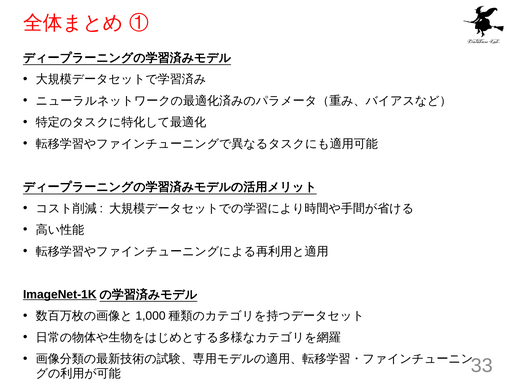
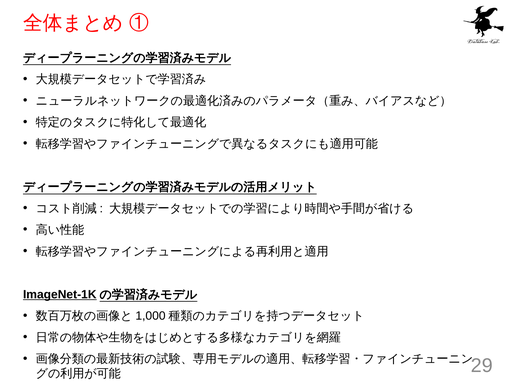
33: 33 -> 29
